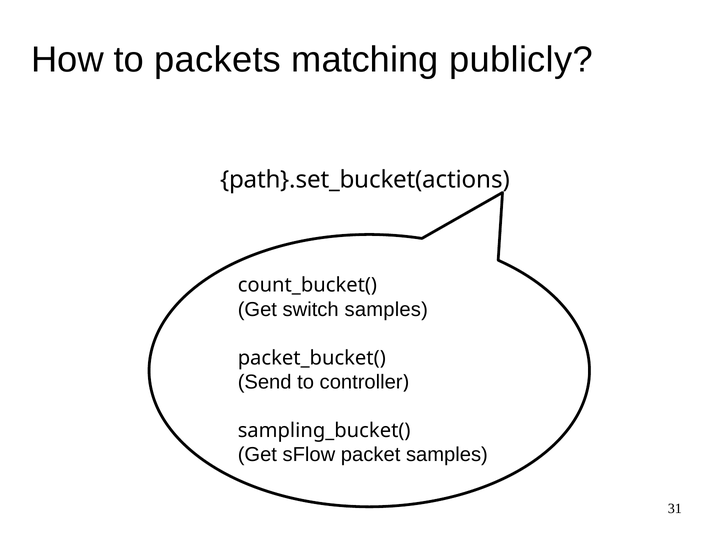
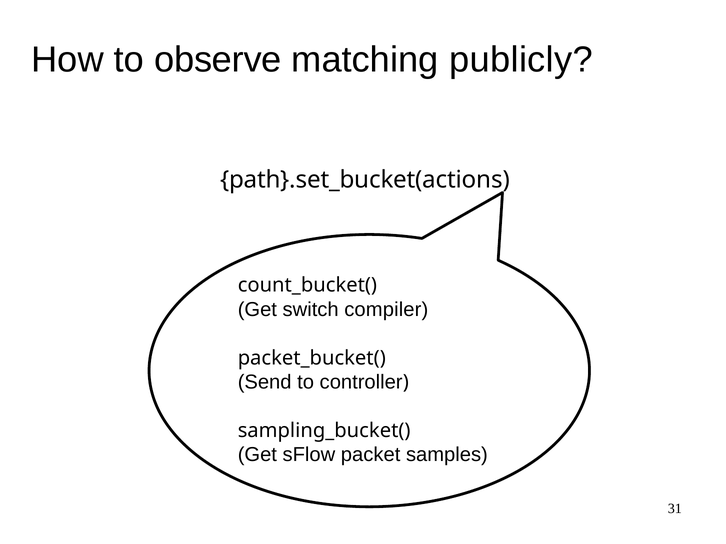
packets: packets -> observe
switch samples: samples -> compiler
